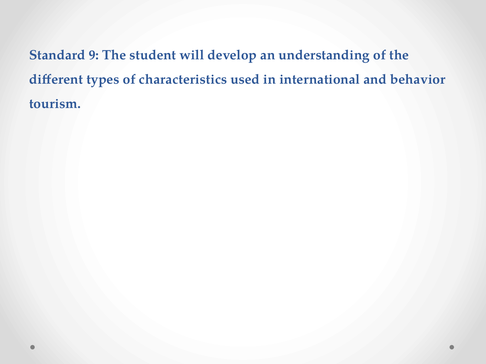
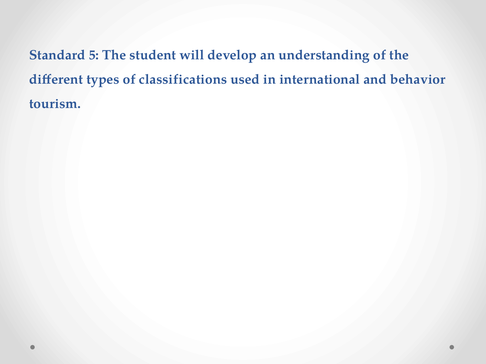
9: 9 -> 5
characteristics: characteristics -> classifications
